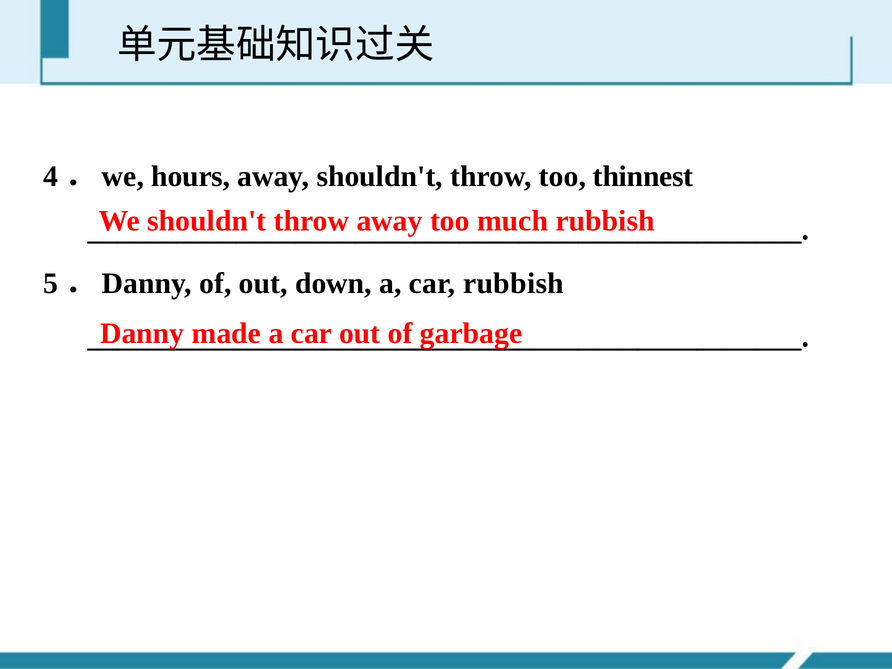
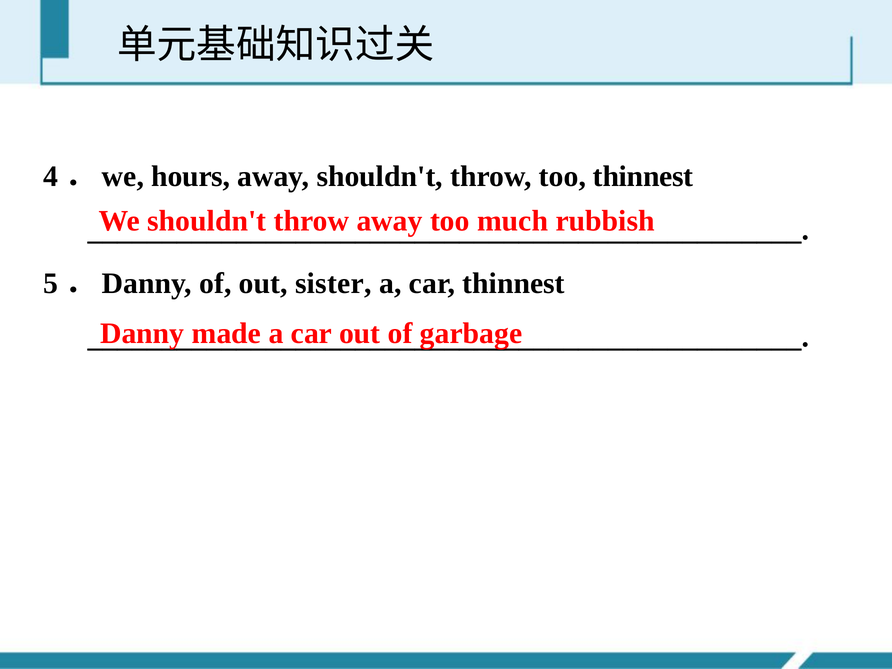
down: down -> sister
car rubbish: rubbish -> thinnest
